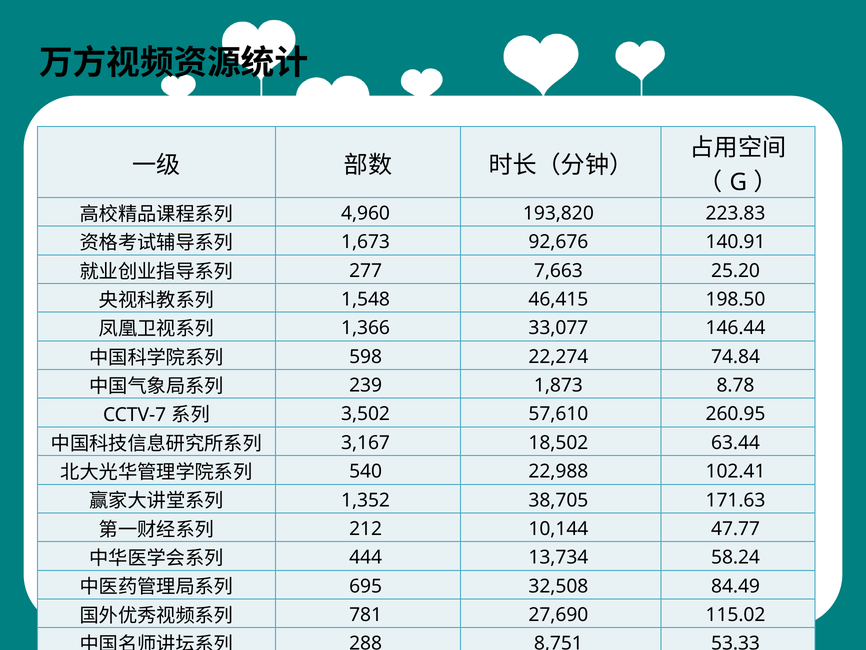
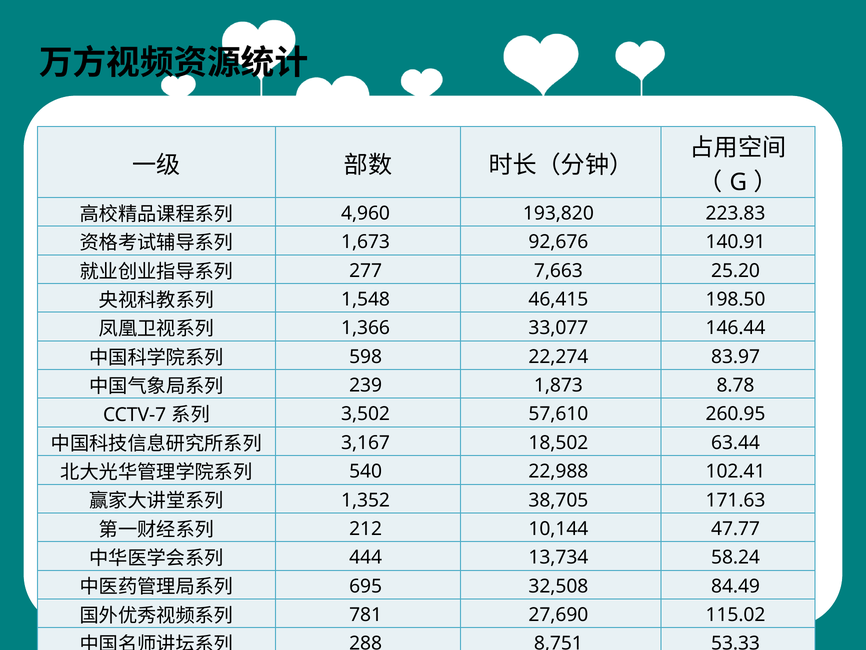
74.84: 74.84 -> 83.97
